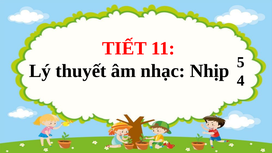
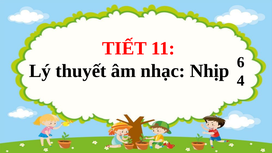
5: 5 -> 6
